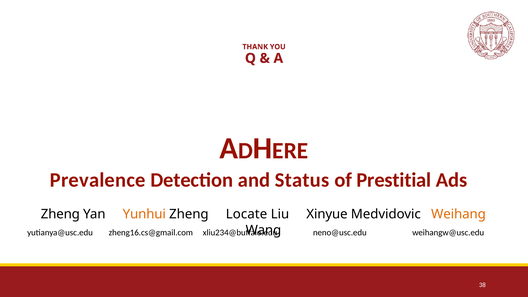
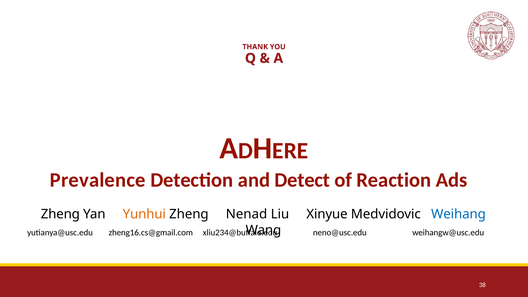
Status: Status -> Detect
Prestitial: Prestitial -> Reaction
Locate: Locate -> Nenad
Weihang colour: orange -> blue
